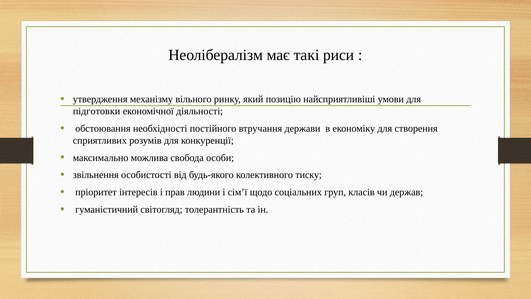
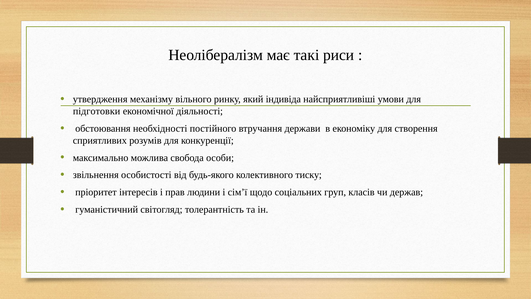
позицію: позицію -> індивіда
